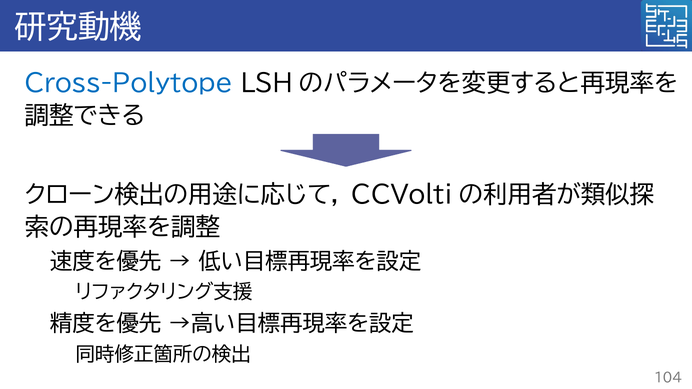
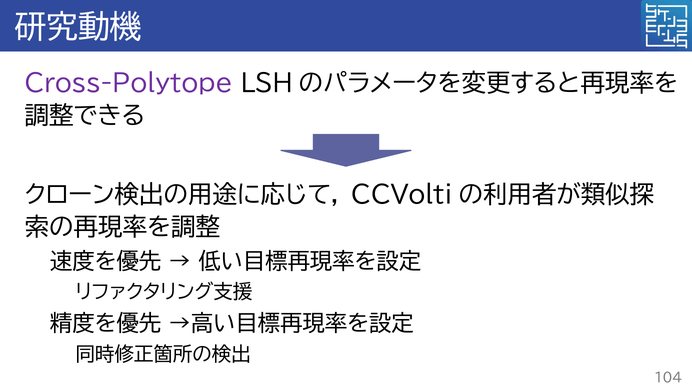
Cross-Polytope colour: blue -> purple
